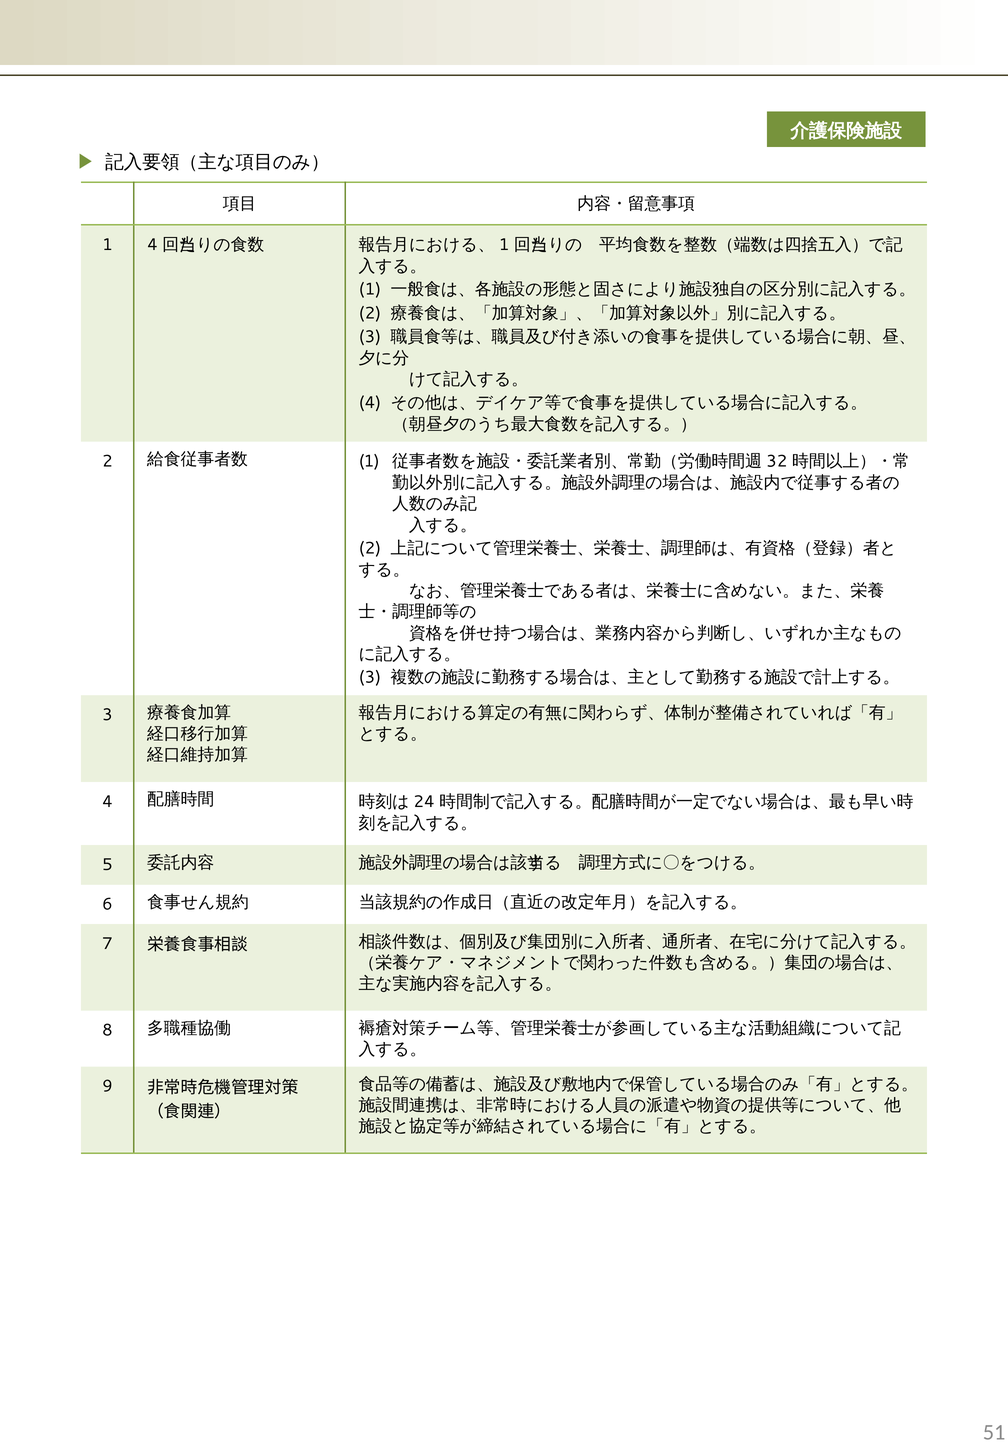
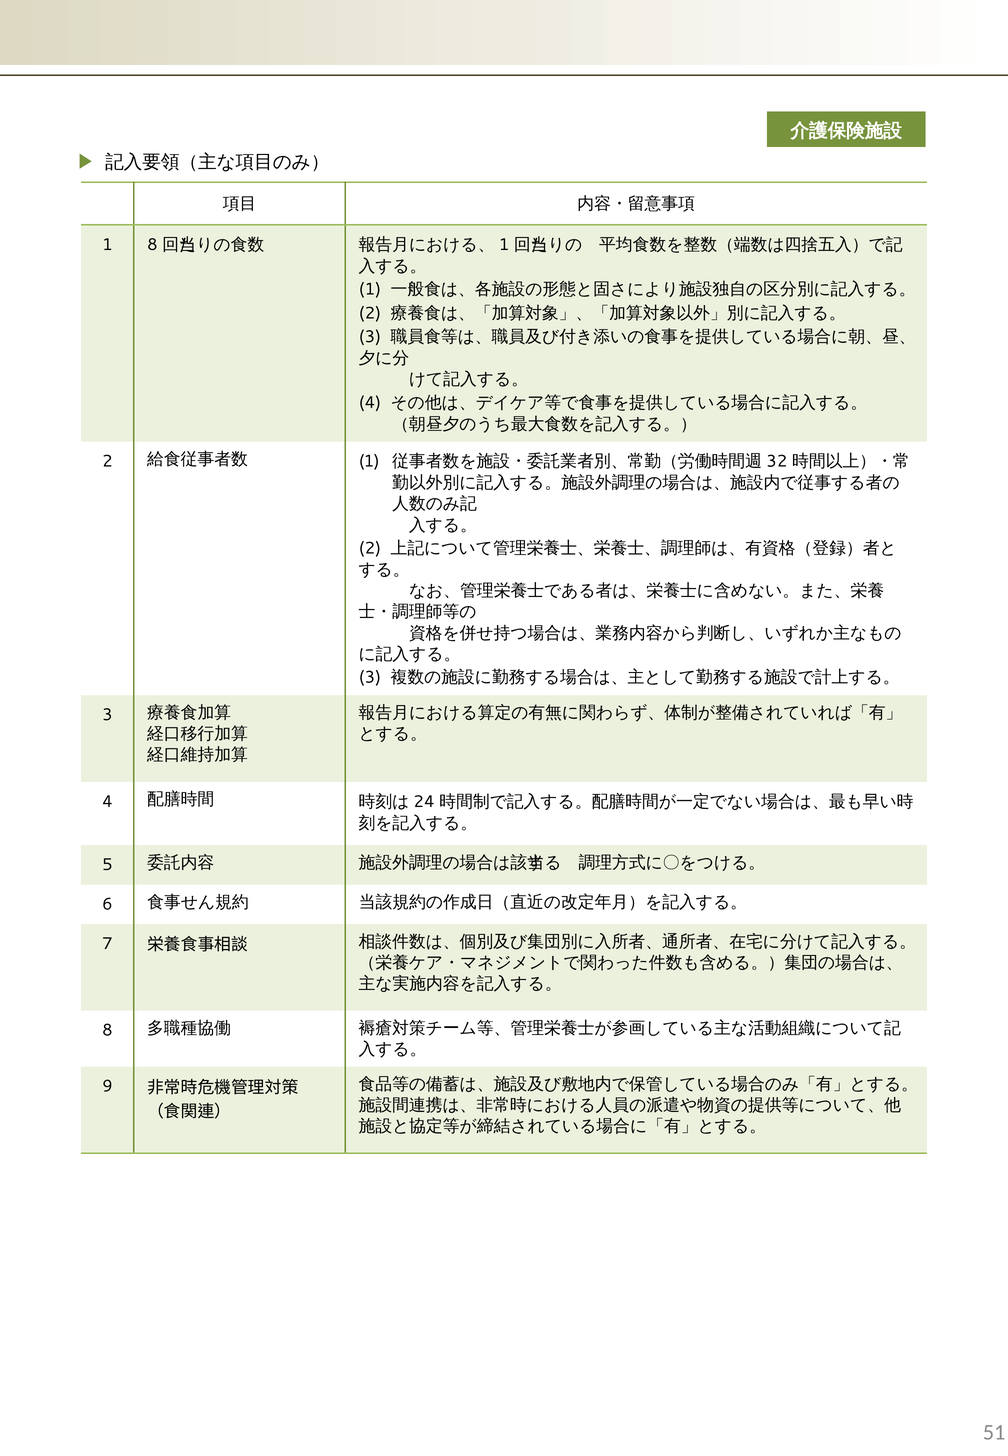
1 4: 4 -> 8
